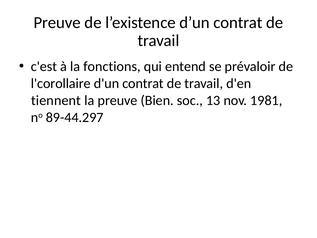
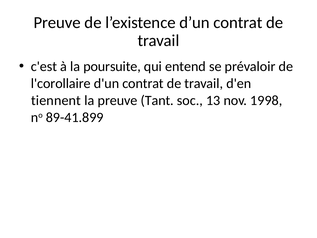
fonctions: fonctions -> poursuite
Bien: Bien -> Tant
1981: 1981 -> 1998
89-44.297: 89-44.297 -> 89-41.899
